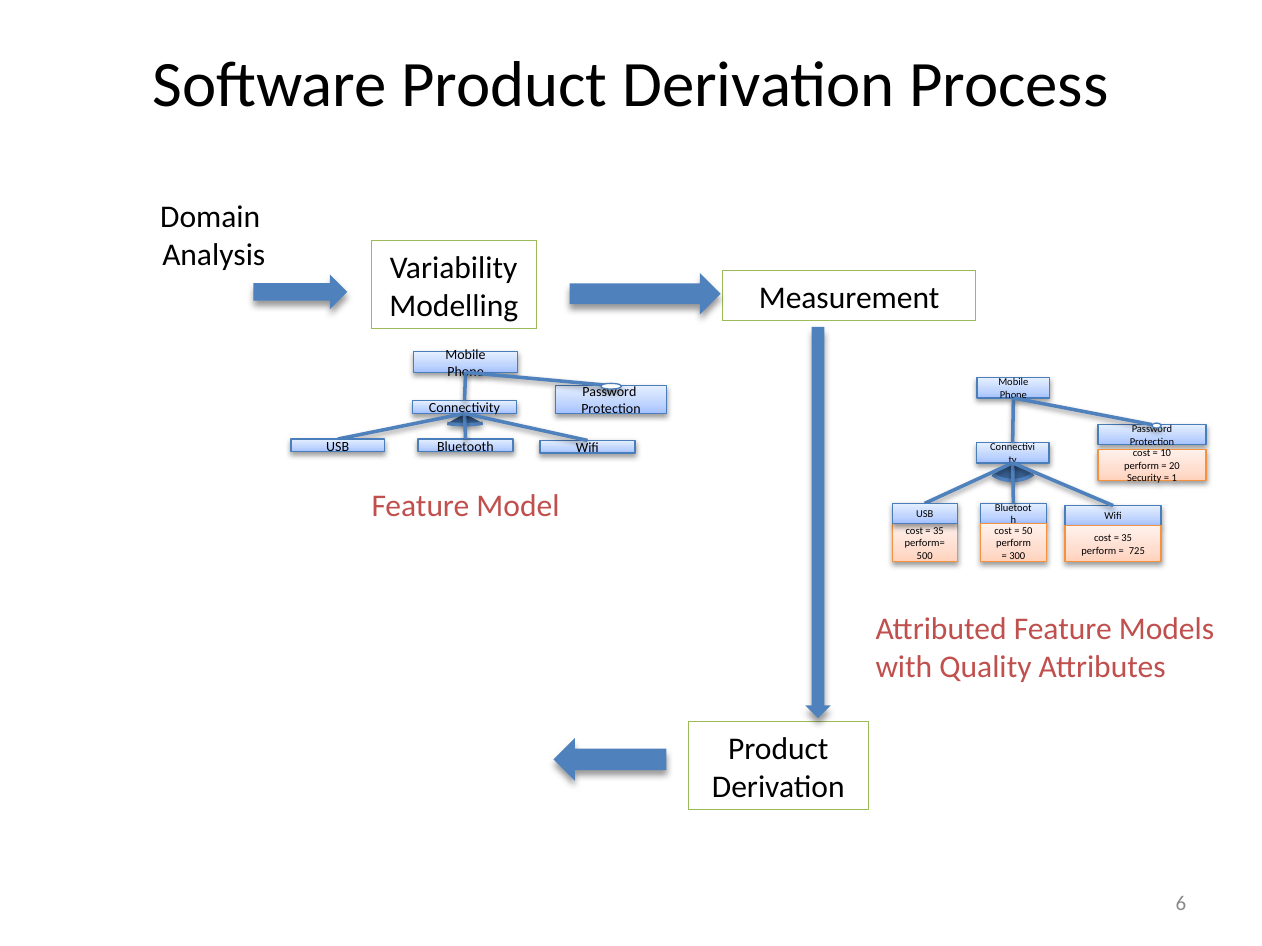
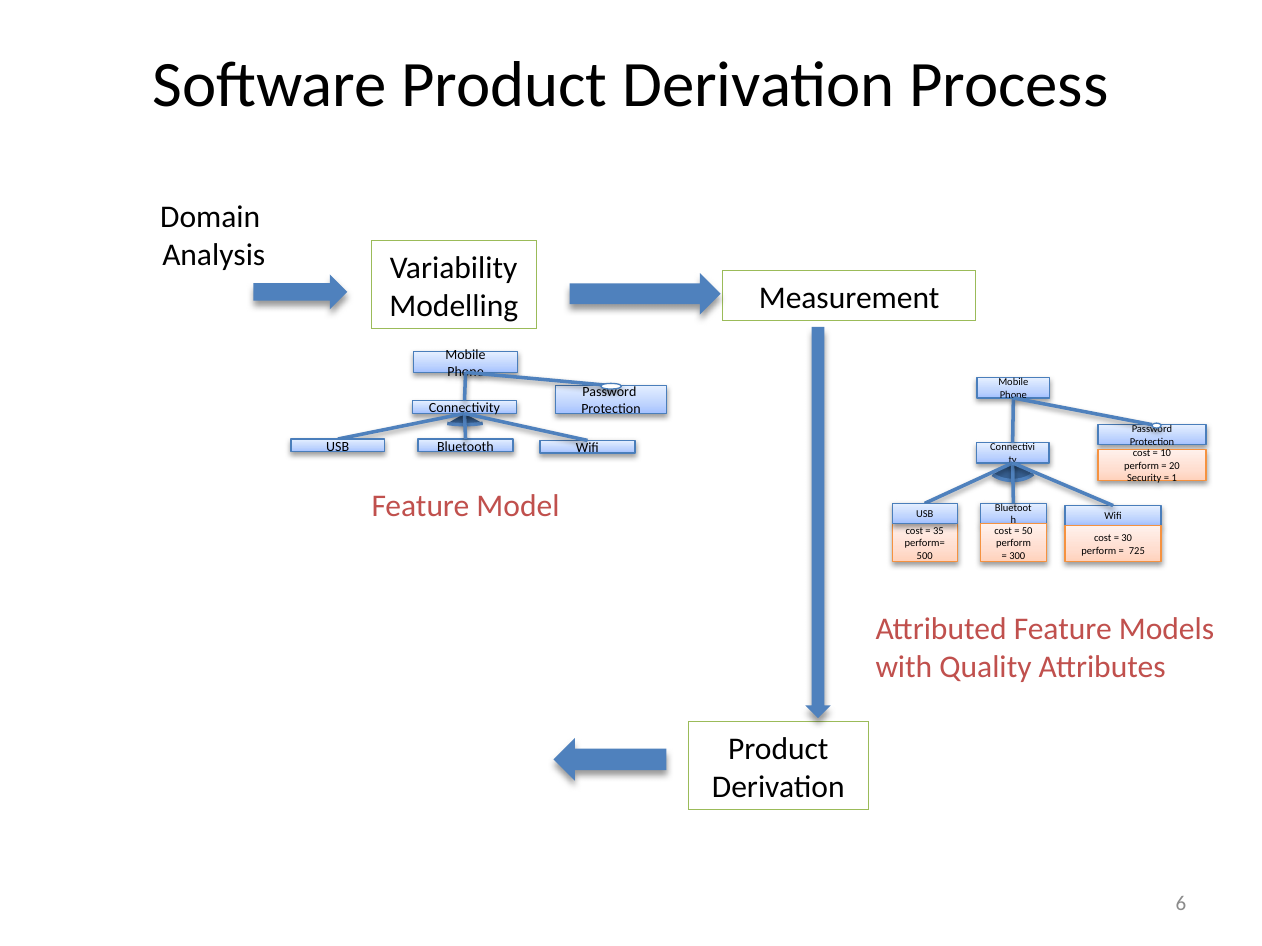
35 at (1127, 538): 35 -> 30
